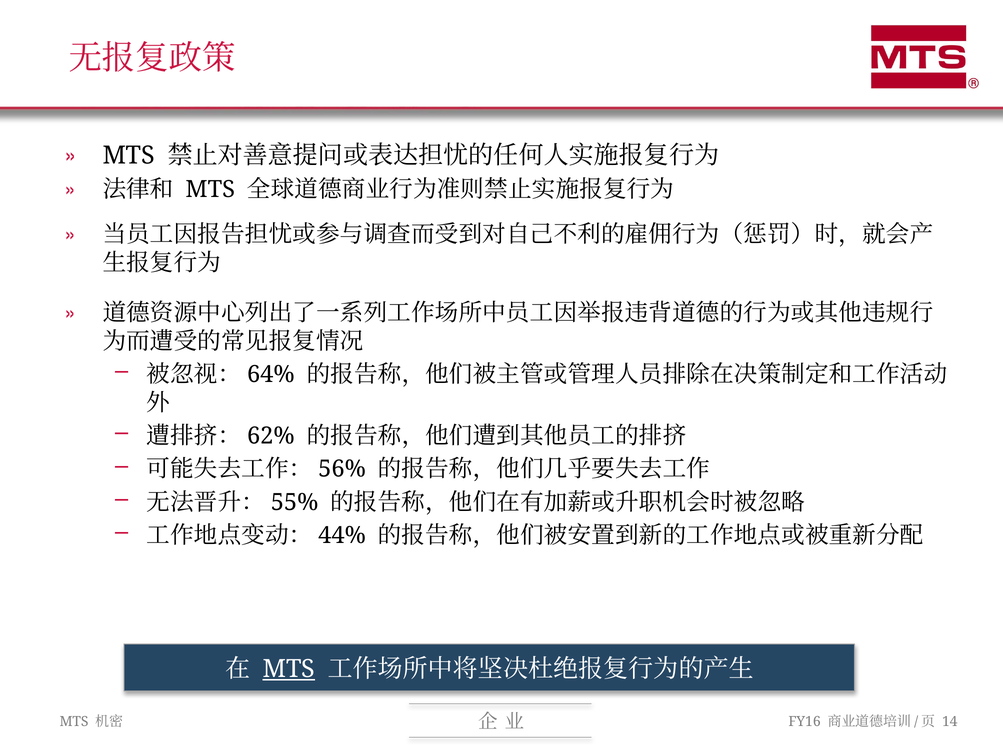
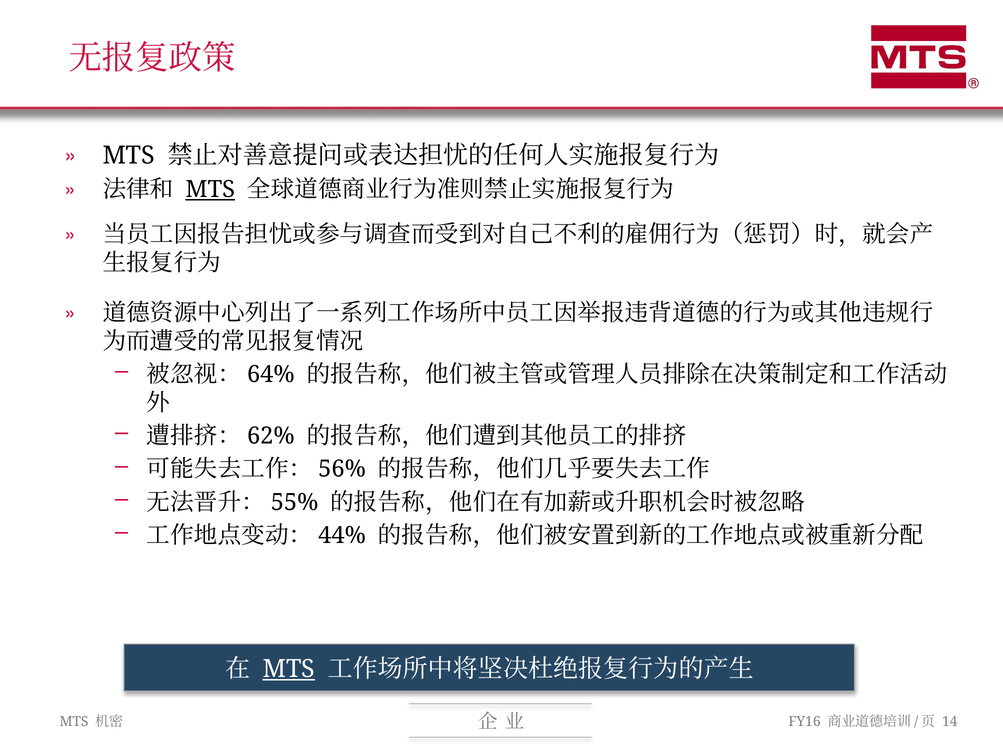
MTS at (210, 189) underline: none -> present
